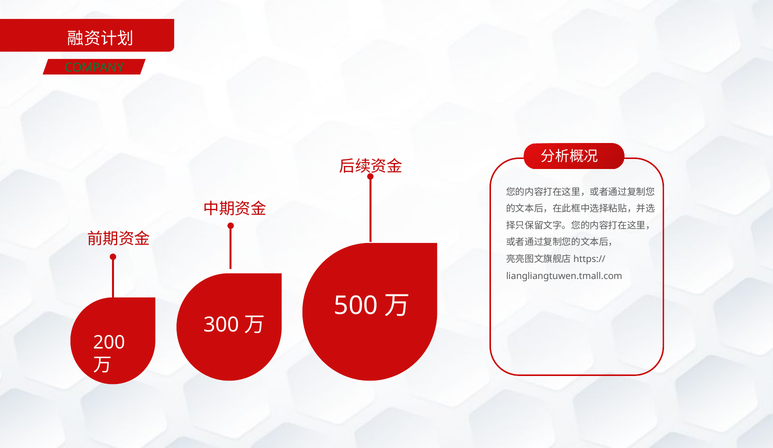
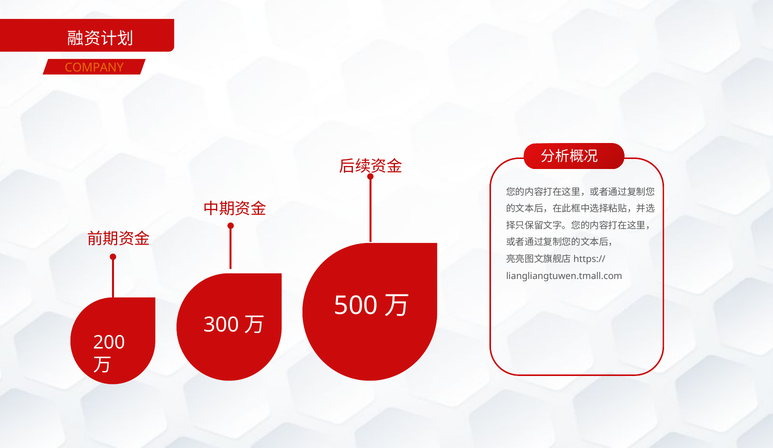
COMPANY colour: green -> orange
